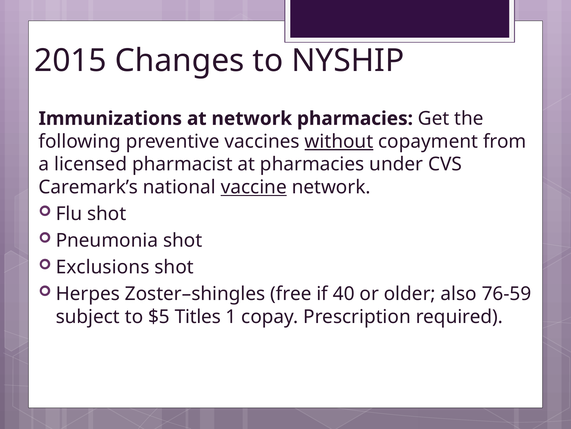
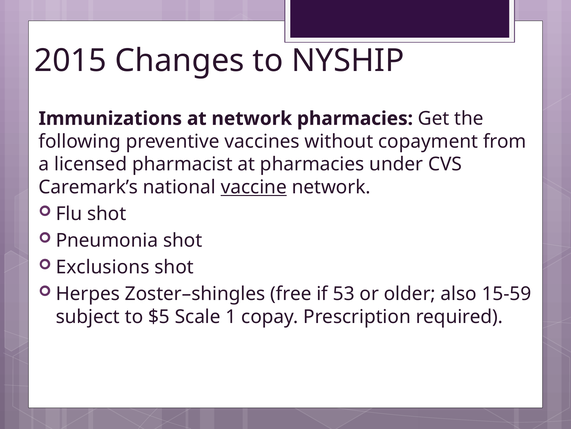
without underline: present -> none
40: 40 -> 53
76-59: 76-59 -> 15-59
Titles: Titles -> Scale
